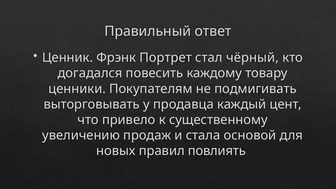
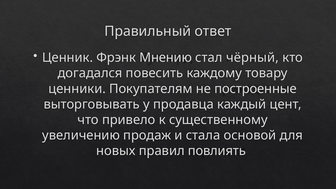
Портрет: Портрет -> Мнению
подмигивать: подмигивать -> построенные
